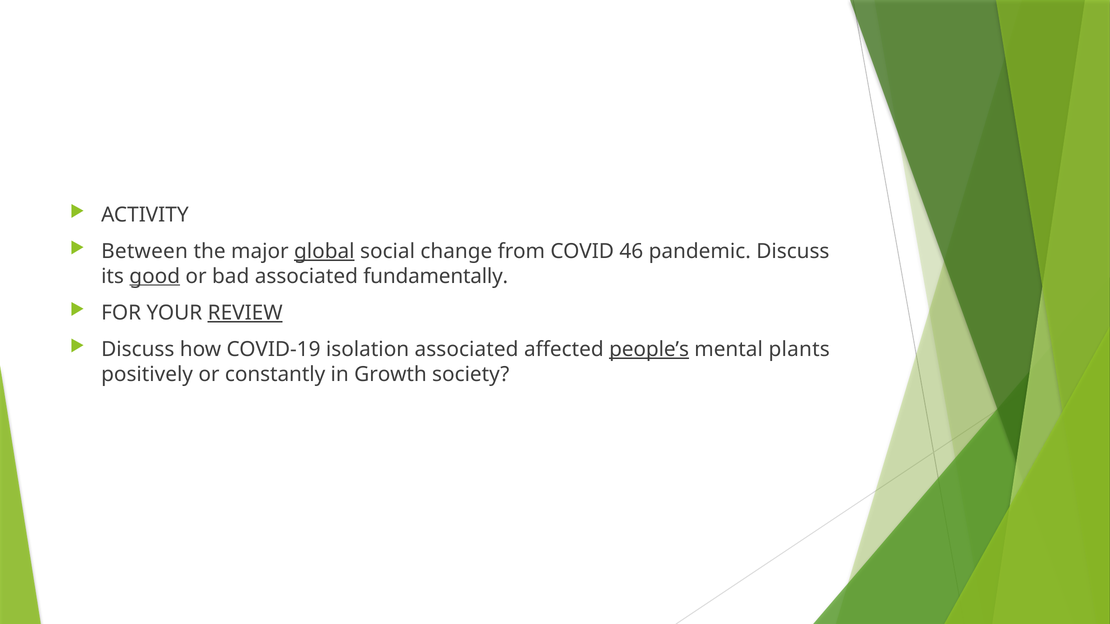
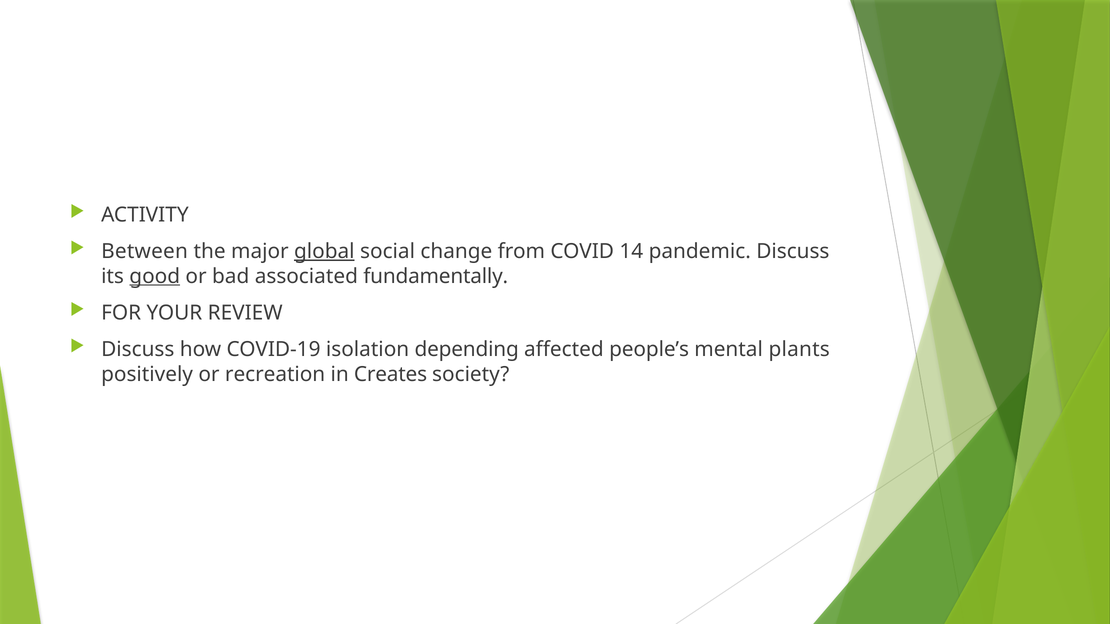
46: 46 -> 14
REVIEW underline: present -> none
isolation associated: associated -> depending
people’s underline: present -> none
constantly: constantly -> recreation
Growth: Growth -> Creates
